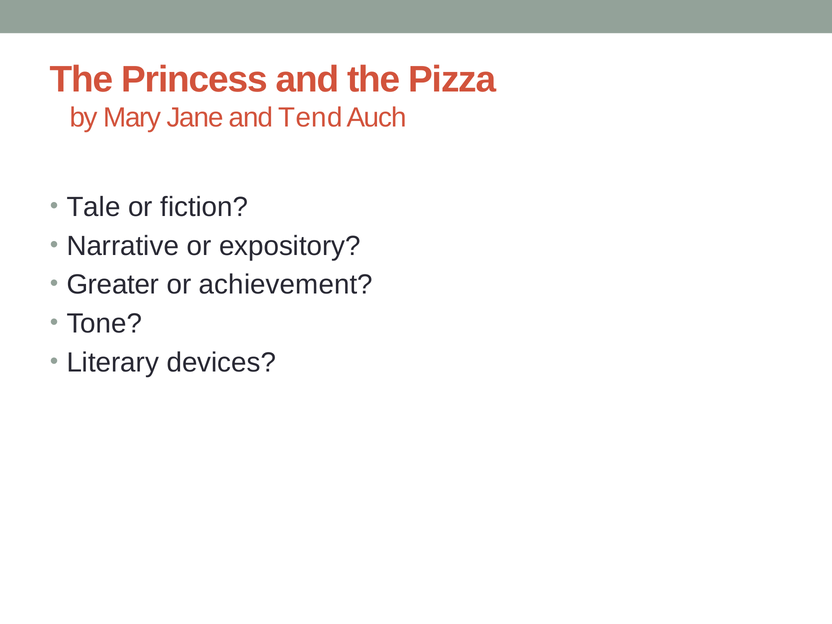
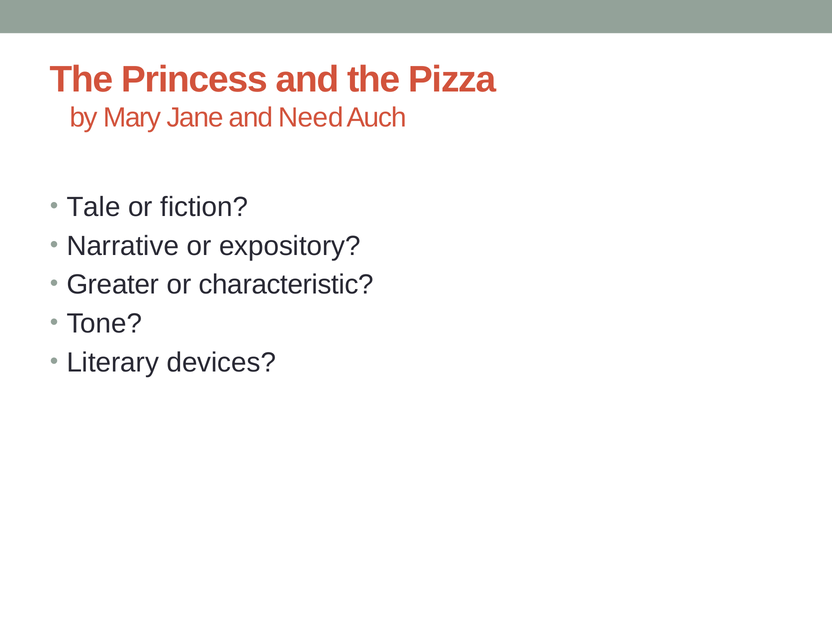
Tend: Tend -> Need
achievement: achievement -> characteristic
